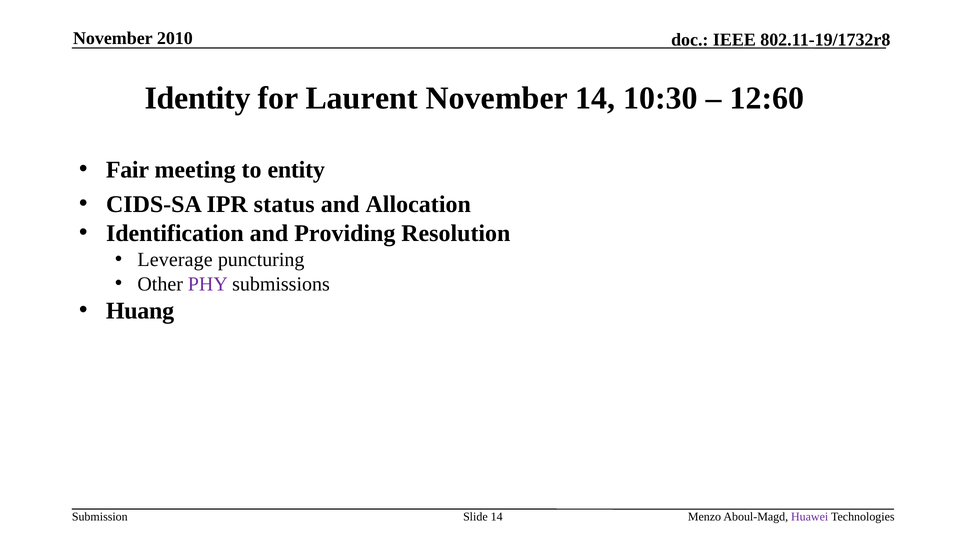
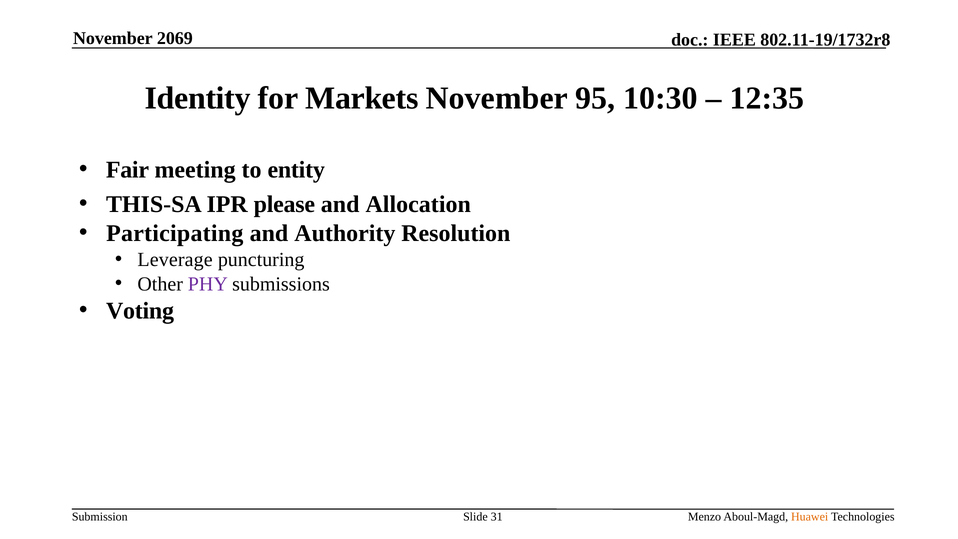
2010: 2010 -> 2069
Laurent: Laurent -> Markets
November 14: 14 -> 95
12:60: 12:60 -> 12:35
CIDS-SA: CIDS-SA -> THIS-SA
status: status -> please
Identification: Identification -> Participating
Providing: Providing -> Authority
Huang: Huang -> Voting
Slide 14: 14 -> 31
Huawei colour: purple -> orange
